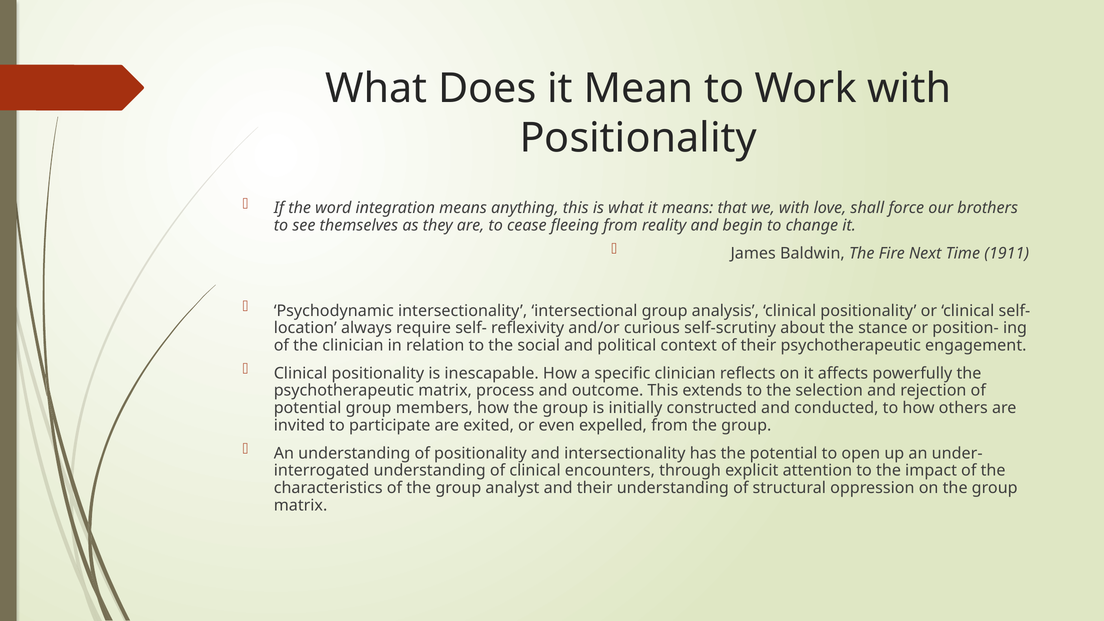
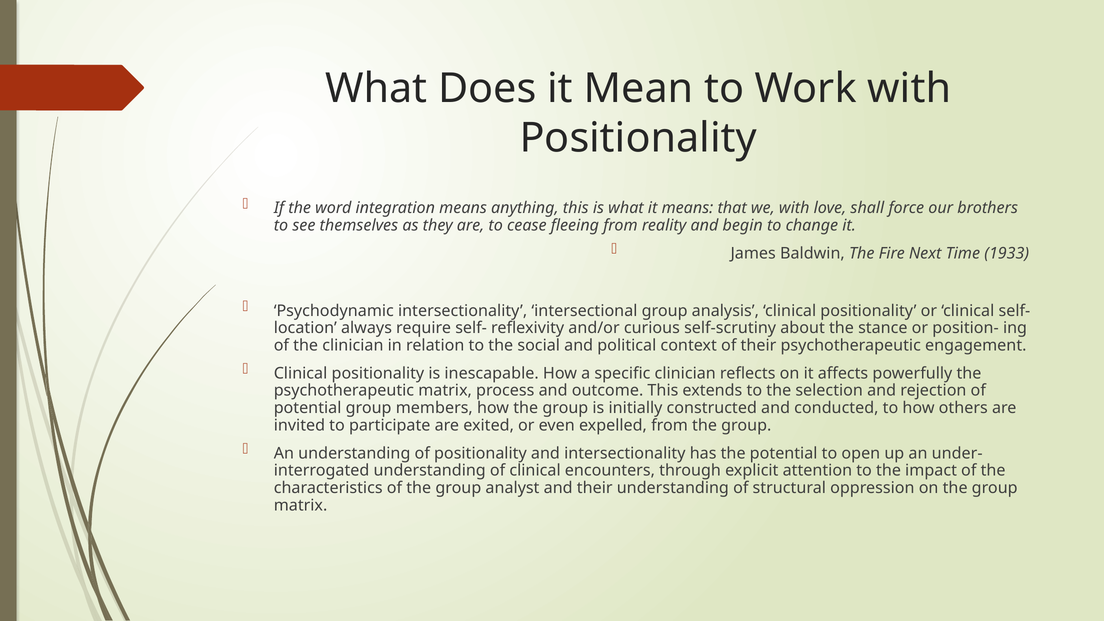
1911: 1911 -> 1933
